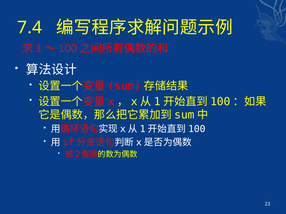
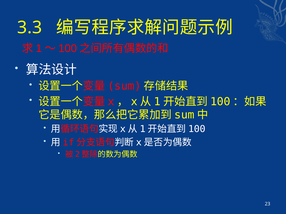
7.4: 7.4 -> 3.3
